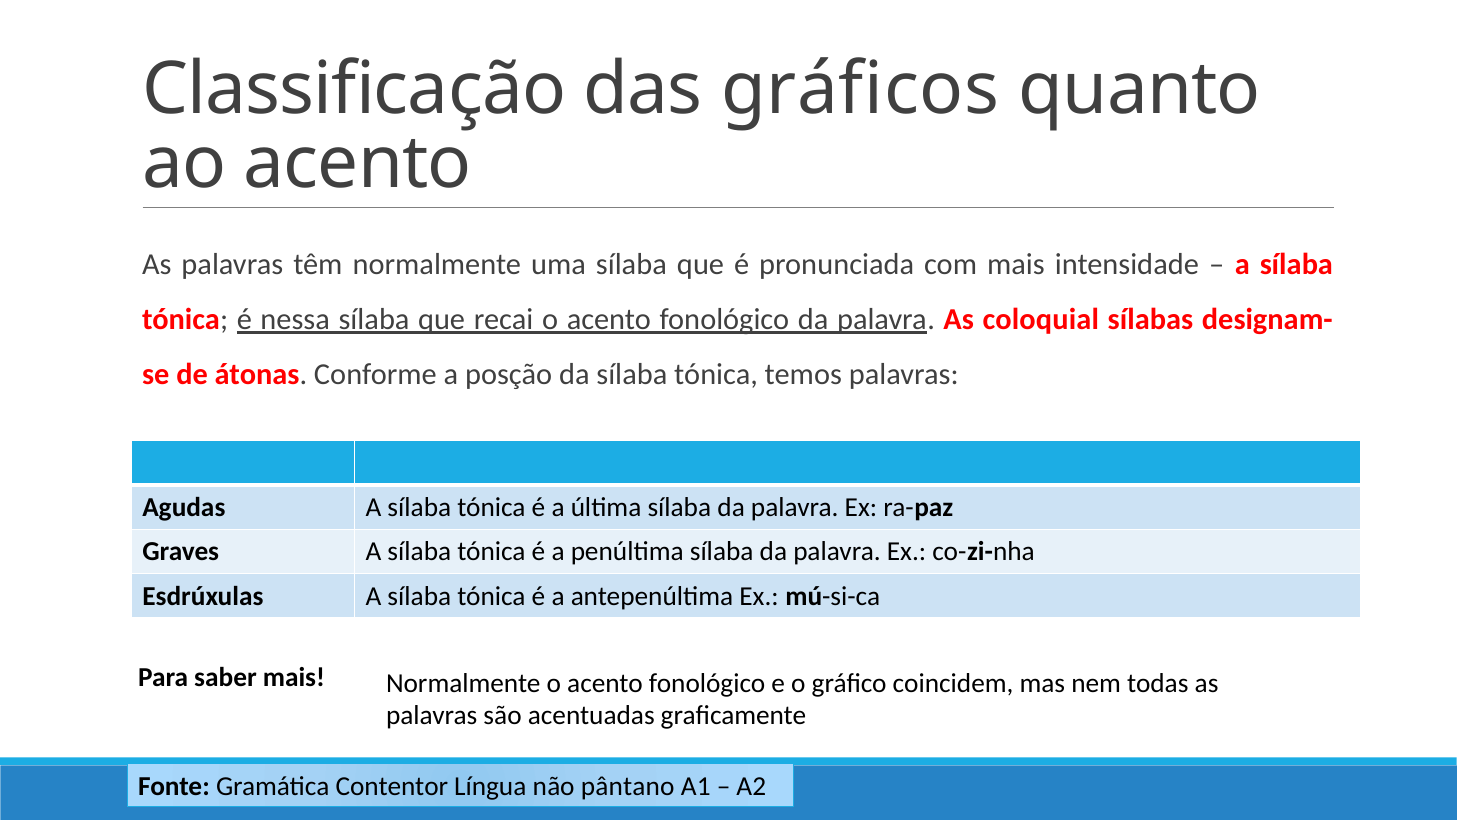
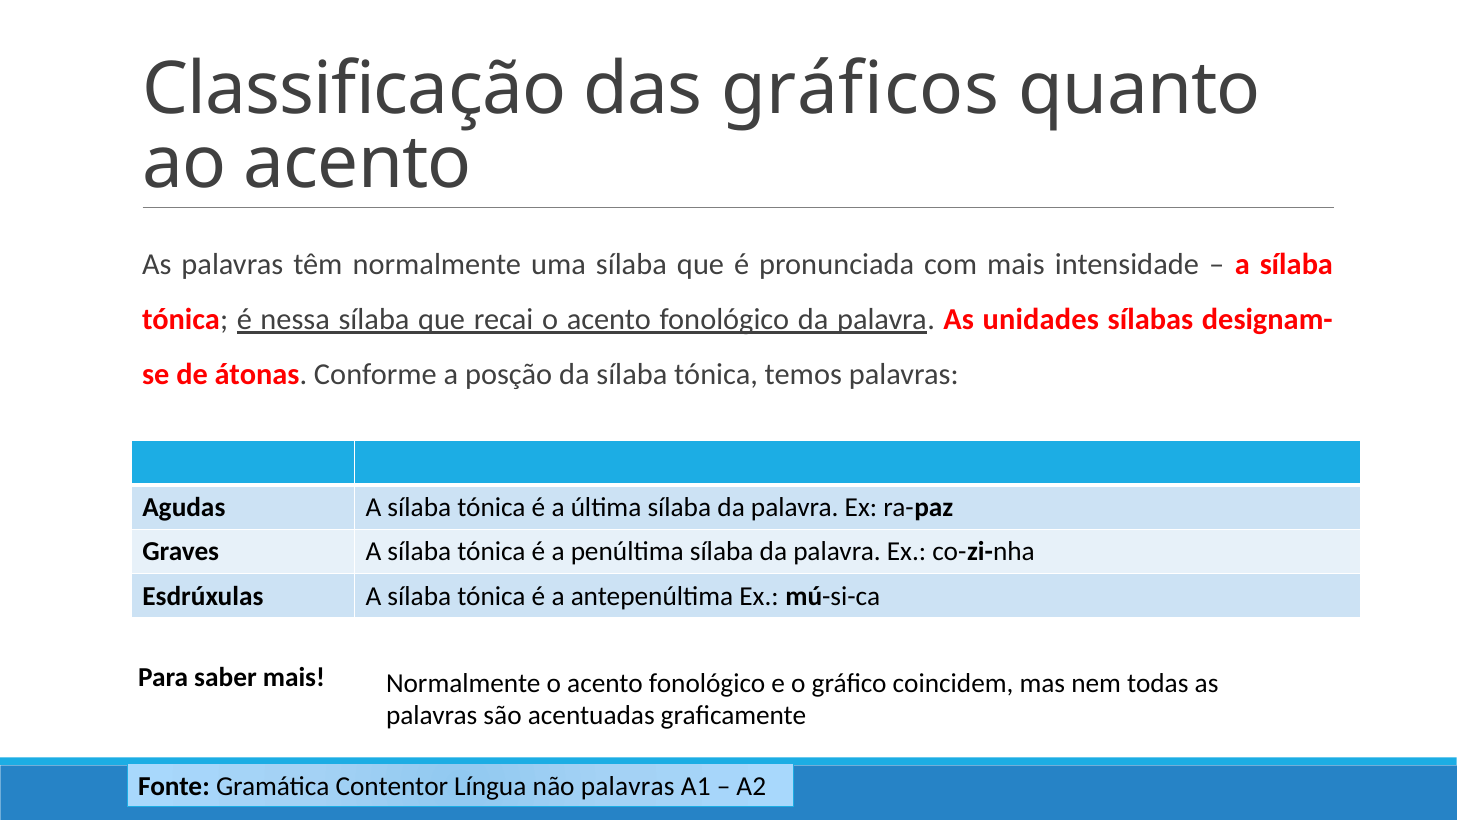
coloquial: coloquial -> unidades
não pântano: pântano -> palavras
